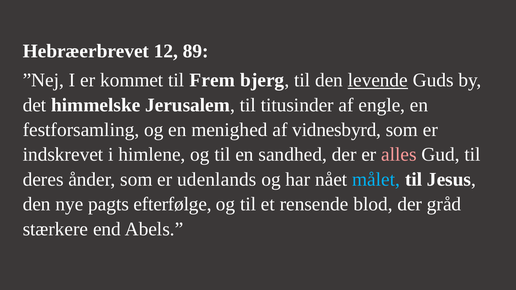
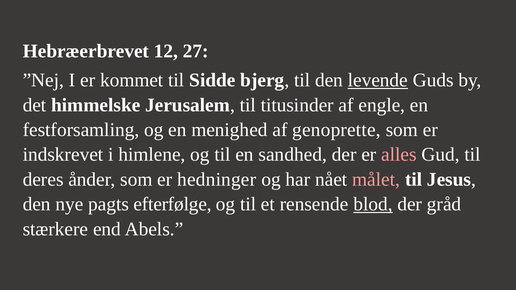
89: 89 -> 27
Frem: Frem -> Sidde
vidnesbyrd: vidnesbyrd -> genoprette
udenlands: udenlands -> hedninger
målet colour: light blue -> pink
blod underline: none -> present
